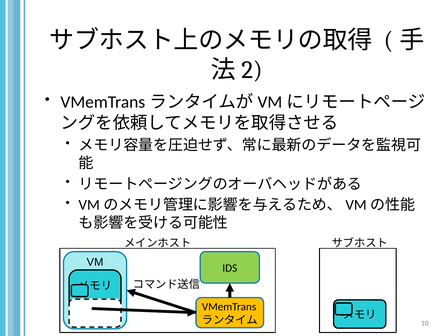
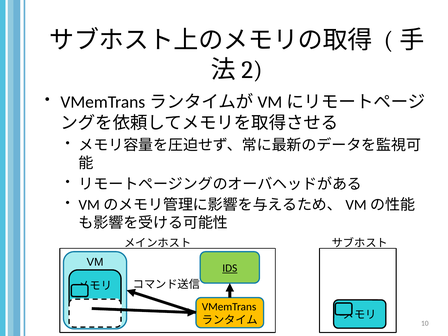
IDS underline: none -> present
